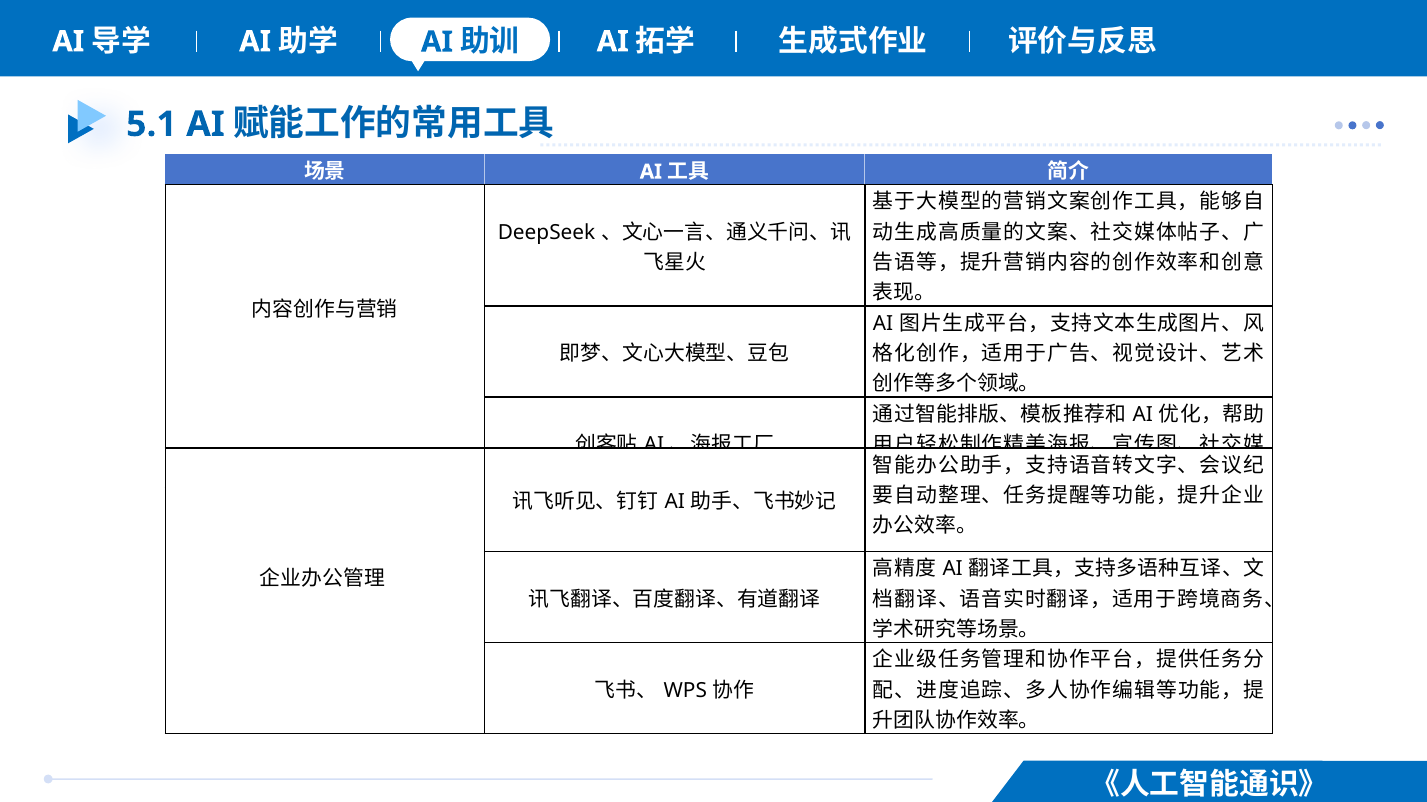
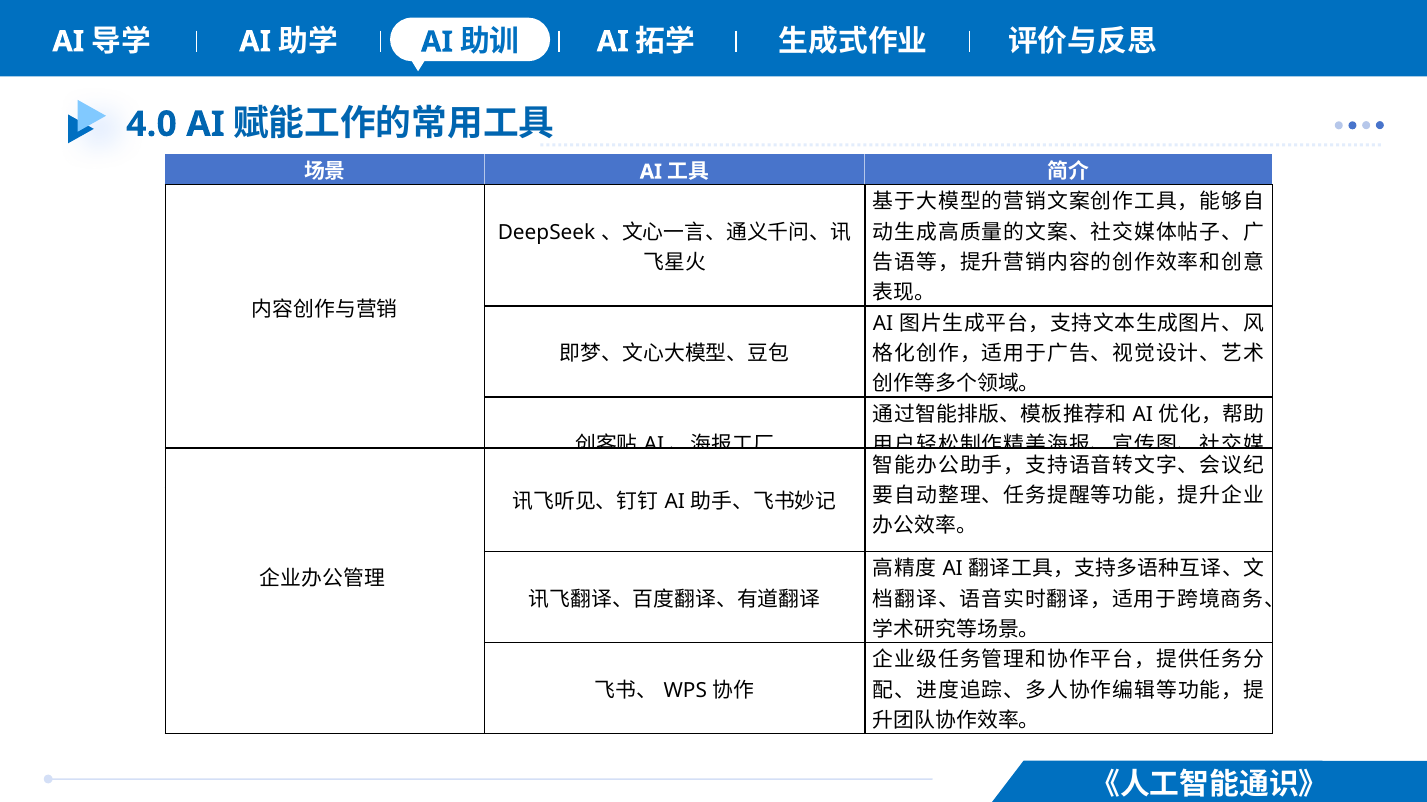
5.1: 5.1 -> 4.0
